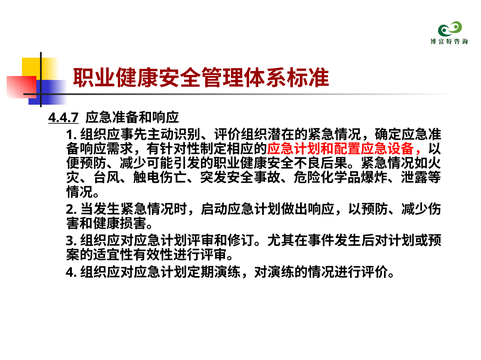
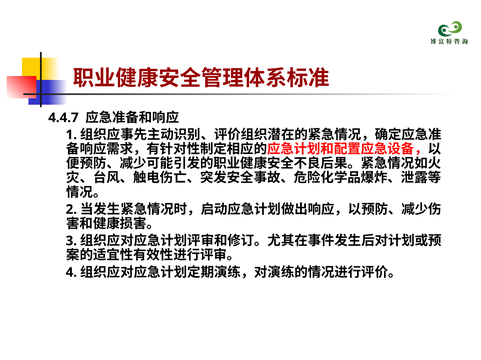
4.4.7 underline: present -> none
